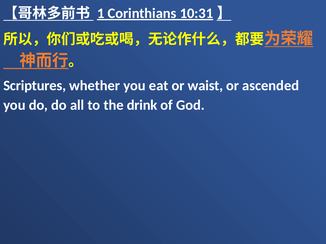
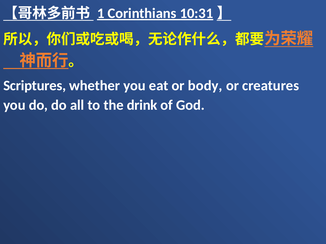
waist: waist -> body
ascended: ascended -> creatures
